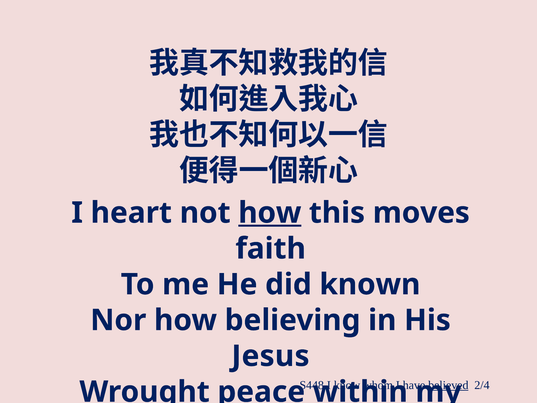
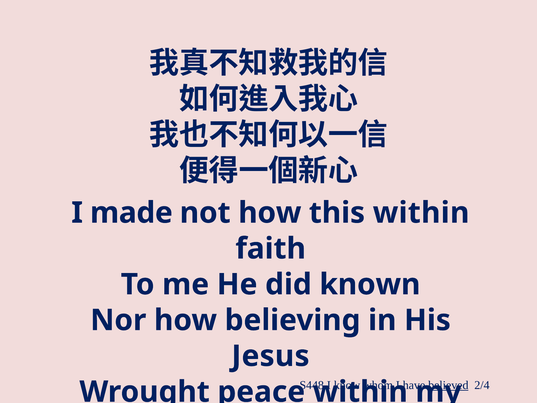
I heart: heart -> made
how at (270, 213) underline: present -> none
this moves: moves -> within
